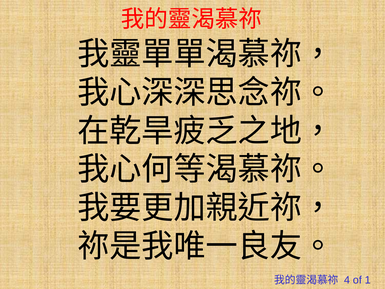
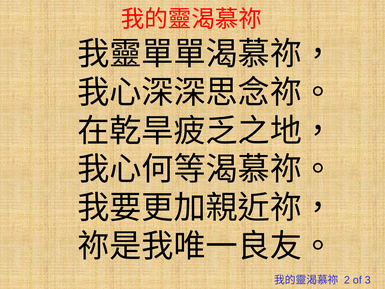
4: 4 -> 2
1: 1 -> 3
